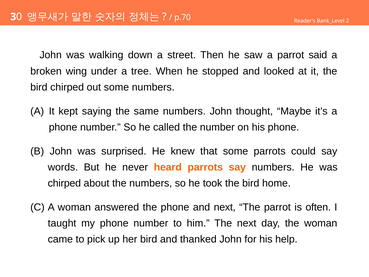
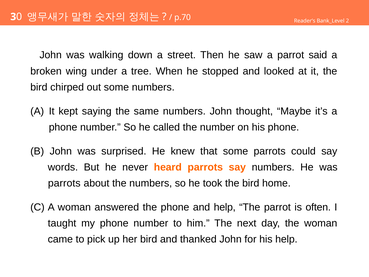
chirped at (64, 183): chirped -> parrots
and next: next -> help
